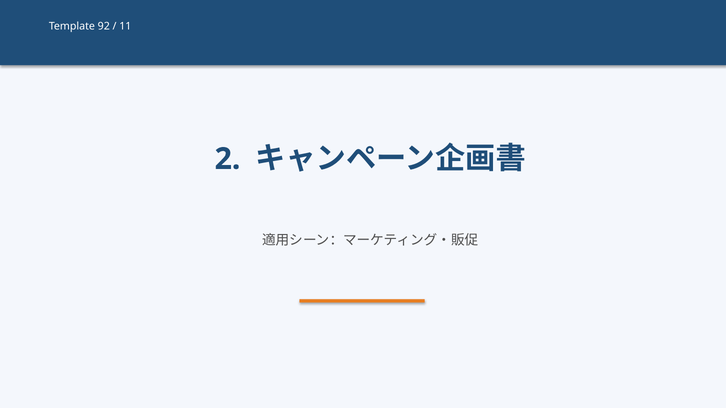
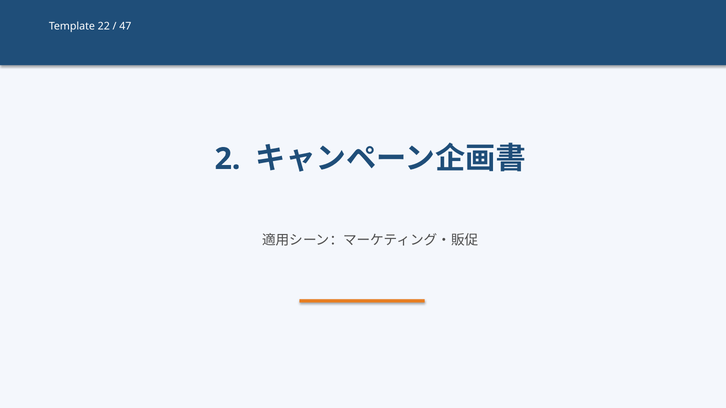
92: 92 -> 22
11: 11 -> 47
